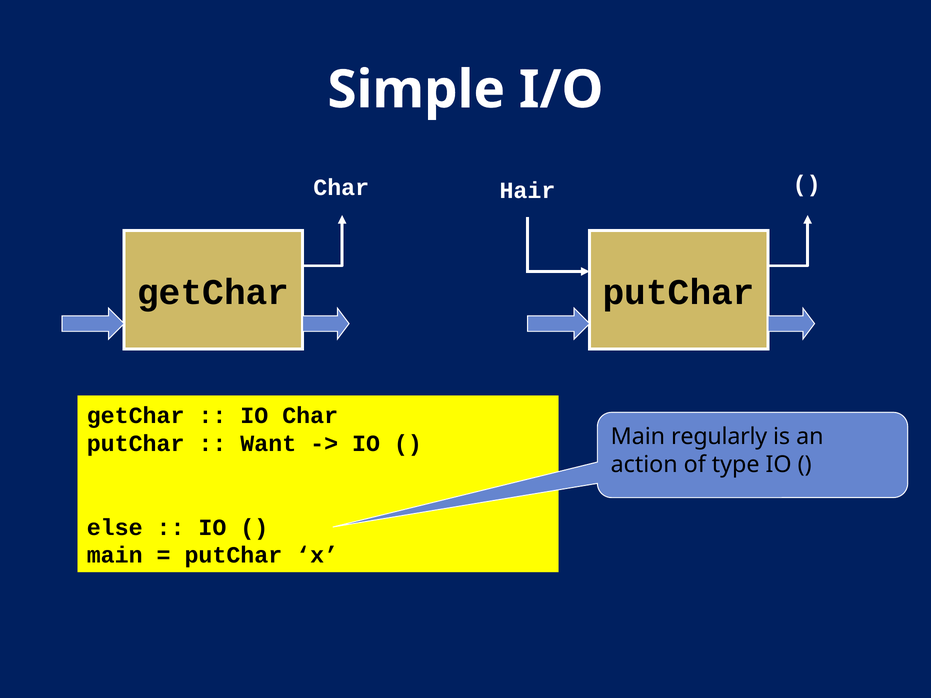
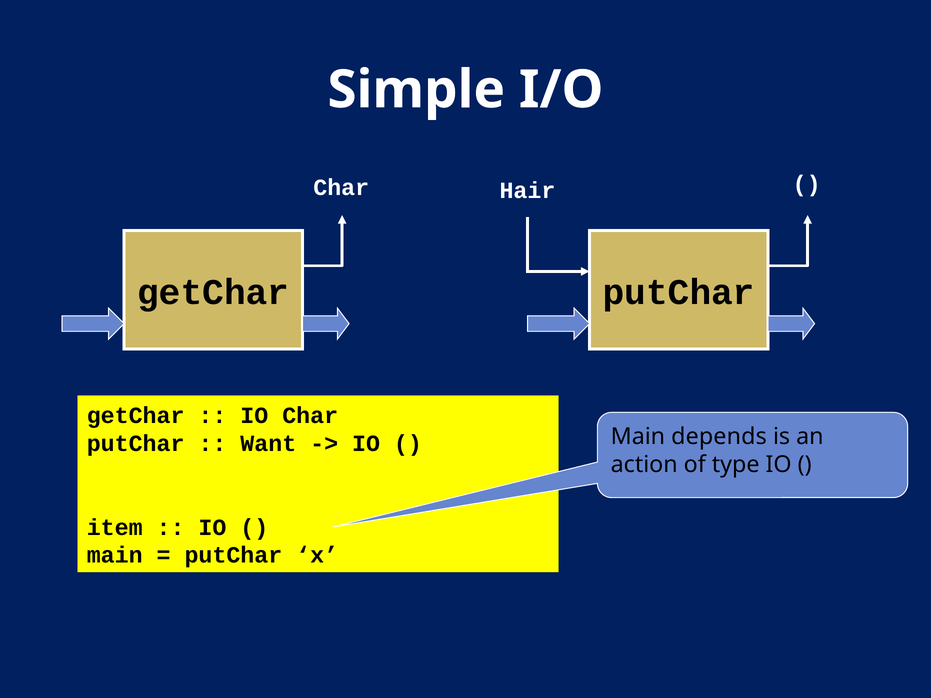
regularly: regularly -> depends
else: else -> item
